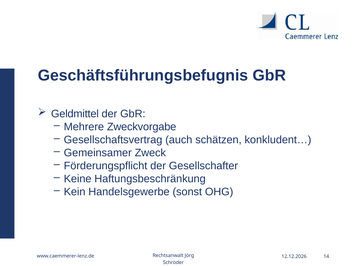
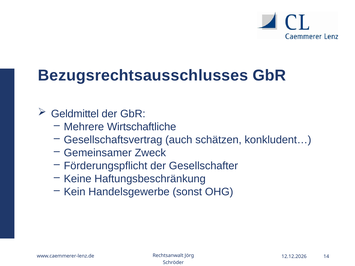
Geschäftsführungsbefugnis: Geschäftsführungsbefugnis -> Bezugsrechtsausschlusses
Zweckvorgabe: Zweckvorgabe -> Wirtschaftliche
